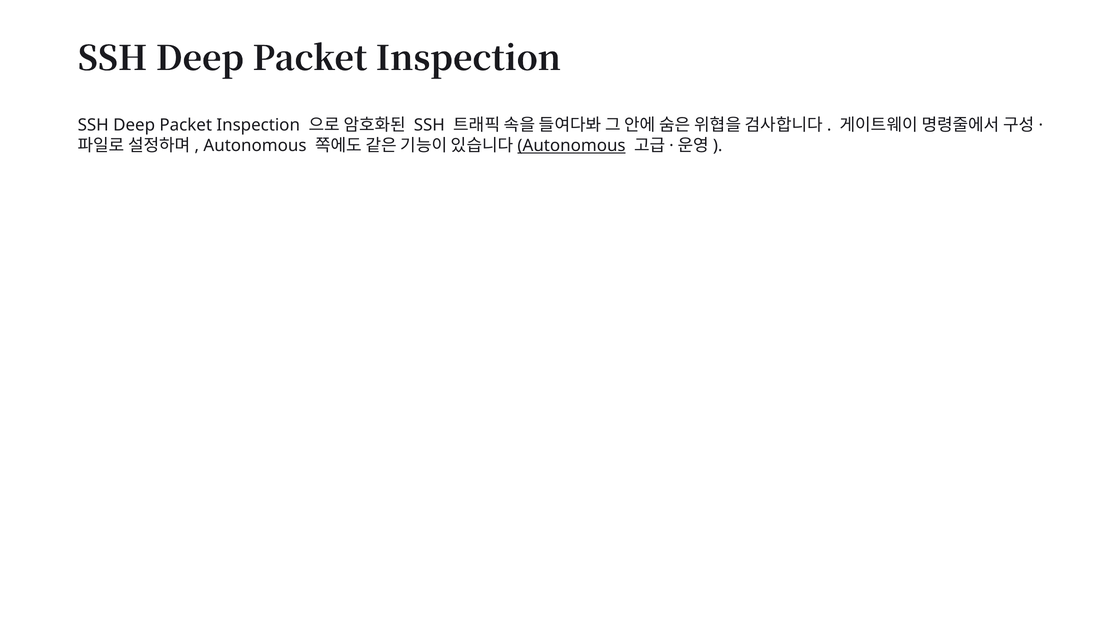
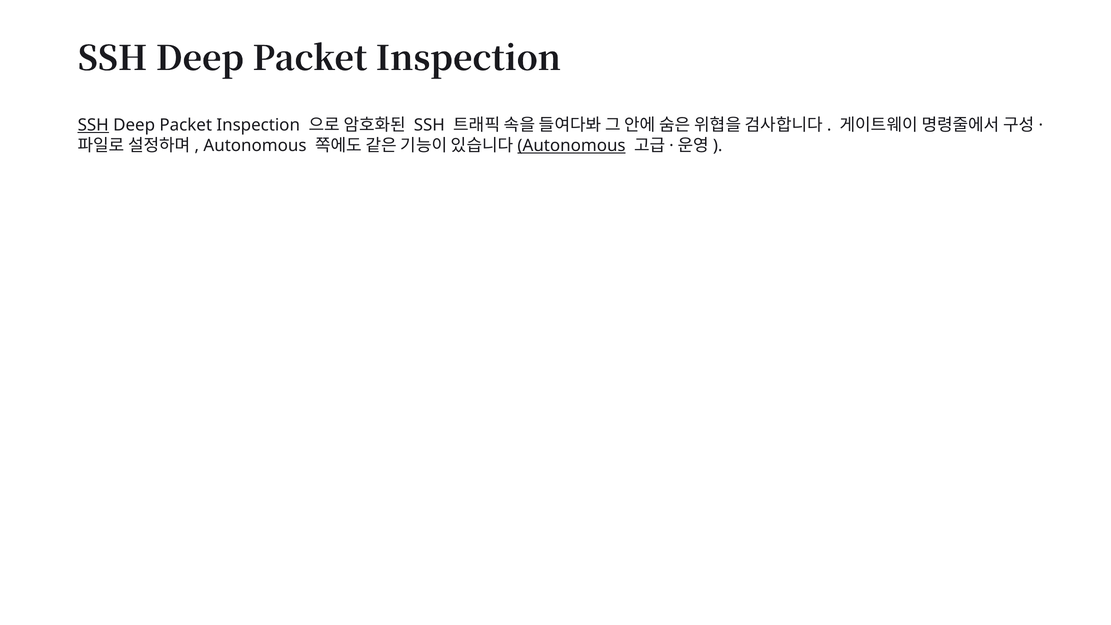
SSH at (93, 125) underline: none -> present
